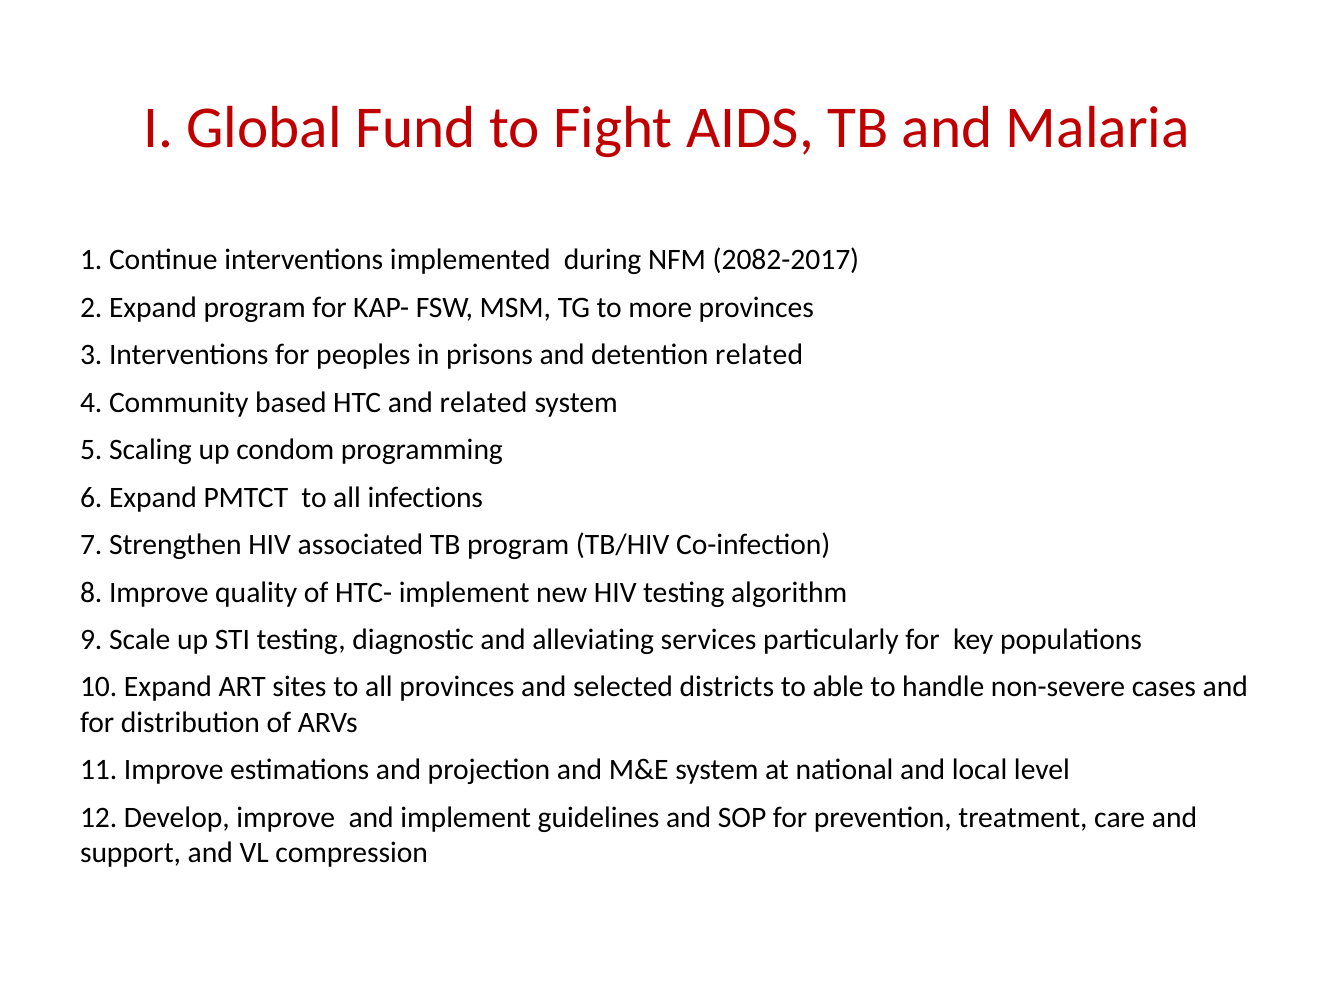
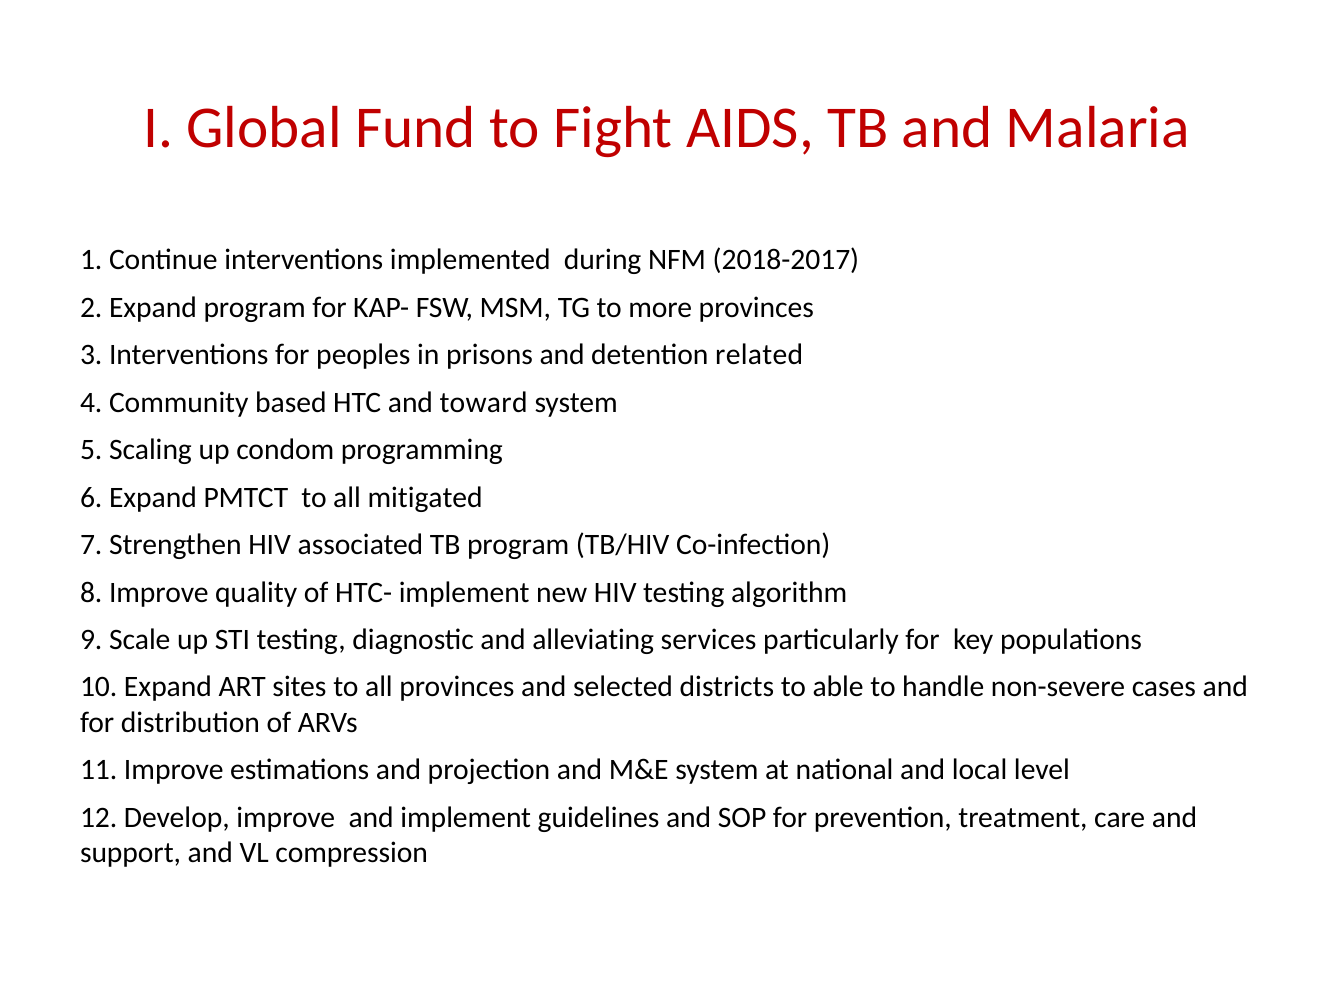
2082-2017: 2082-2017 -> 2018-2017
and related: related -> toward
infections: infections -> mitigated
